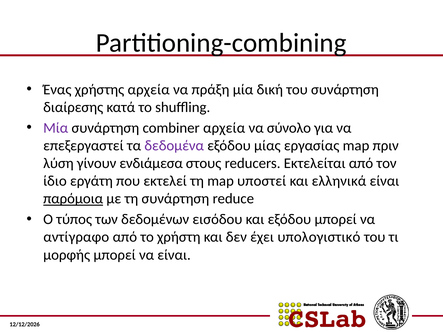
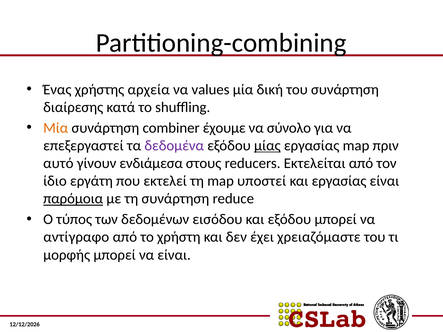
πράξη: πράξη -> values
Μία at (56, 128) colour: purple -> orange
combiner αρχεία: αρχεία -> έχουμε
μίας underline: none -> present
λύση: λύση -> αυτό
και ελληνικά: ελληνικά -> εργασίας
υπολογιστικό: υπολογιστικό -> χρειαζόμαστε
